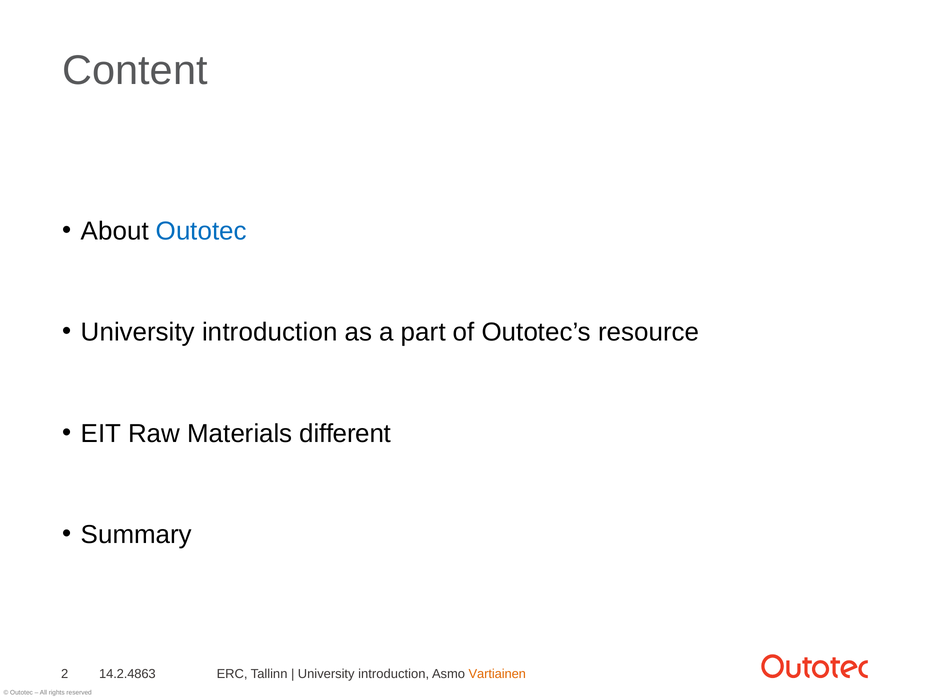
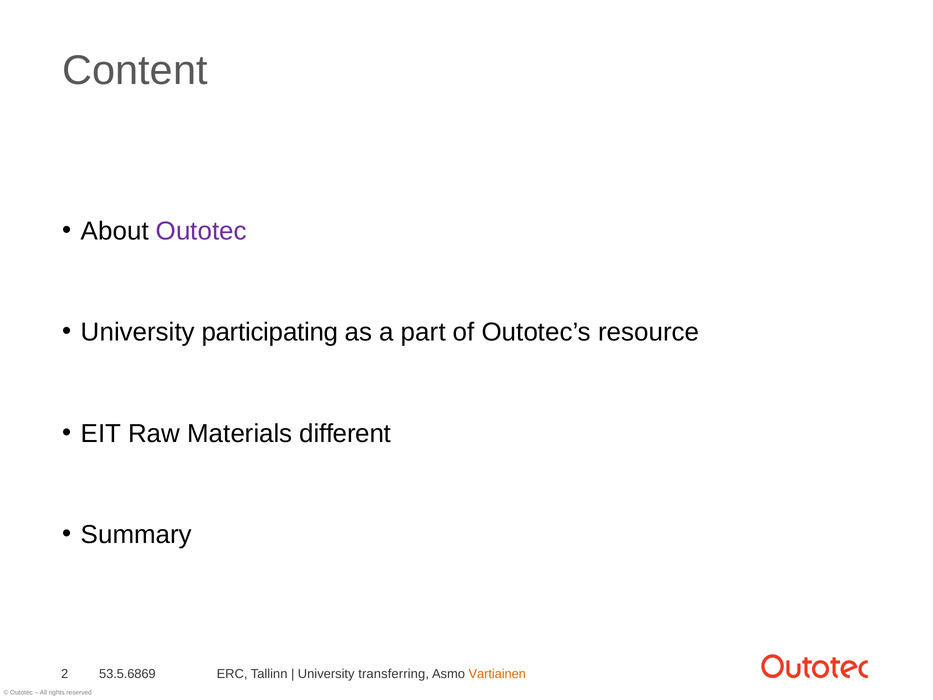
Outotec at (201, 231) colour: blue -> purple
introduction at (270, 332): introduction -> participating
14.2.4863: 14.2.4863 -> 53.5.6869
introduction at (394, 674): introduction -> transferring
